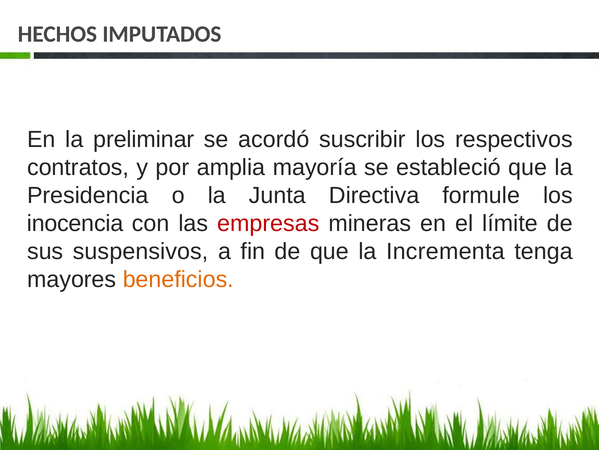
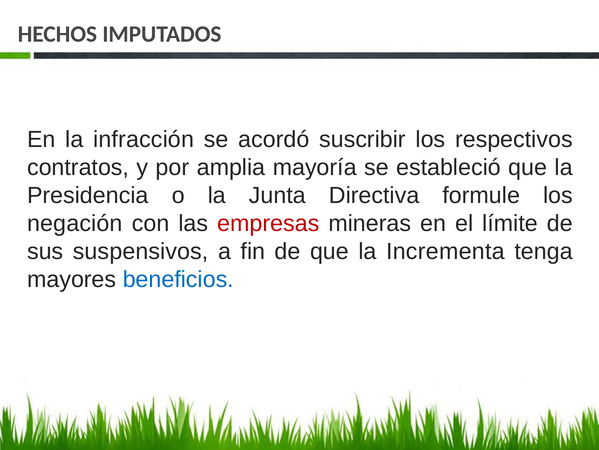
preliminar: preliminar -> infracción
inocencia: inocencia -> negación
beneficios colour: orange -> blue
